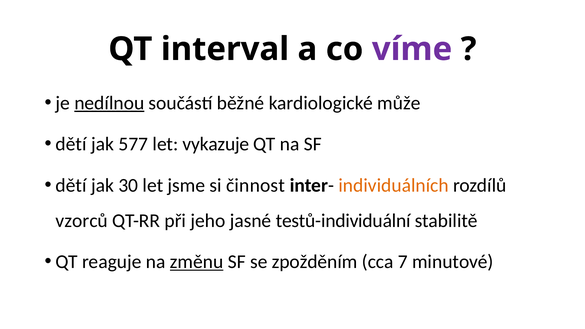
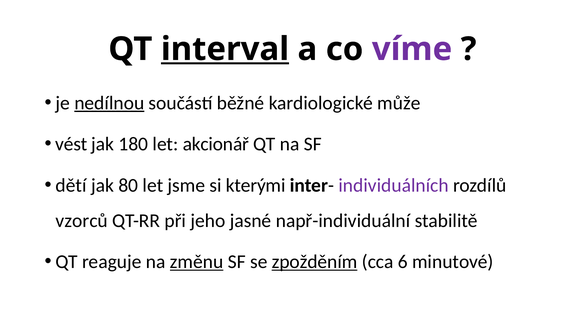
interval underline: none -> present
dětí at (71, 144): dětí -> vést
577: 577 -> 180
vykazuje: vykazuje -> akcionář
30: 30 -> 80
činnost: činnost -> kterými
individuálních colour: orange -> purple
testů-individuální: testů-individuální -> např-individuální
zpožděním underline: none -> present
7: 7 -> 6
